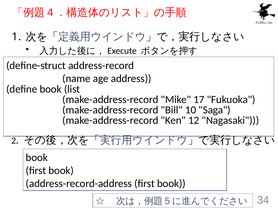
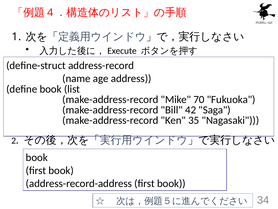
17: 17 -> 70
10: 10 -> 42
12: 12 -> 35
